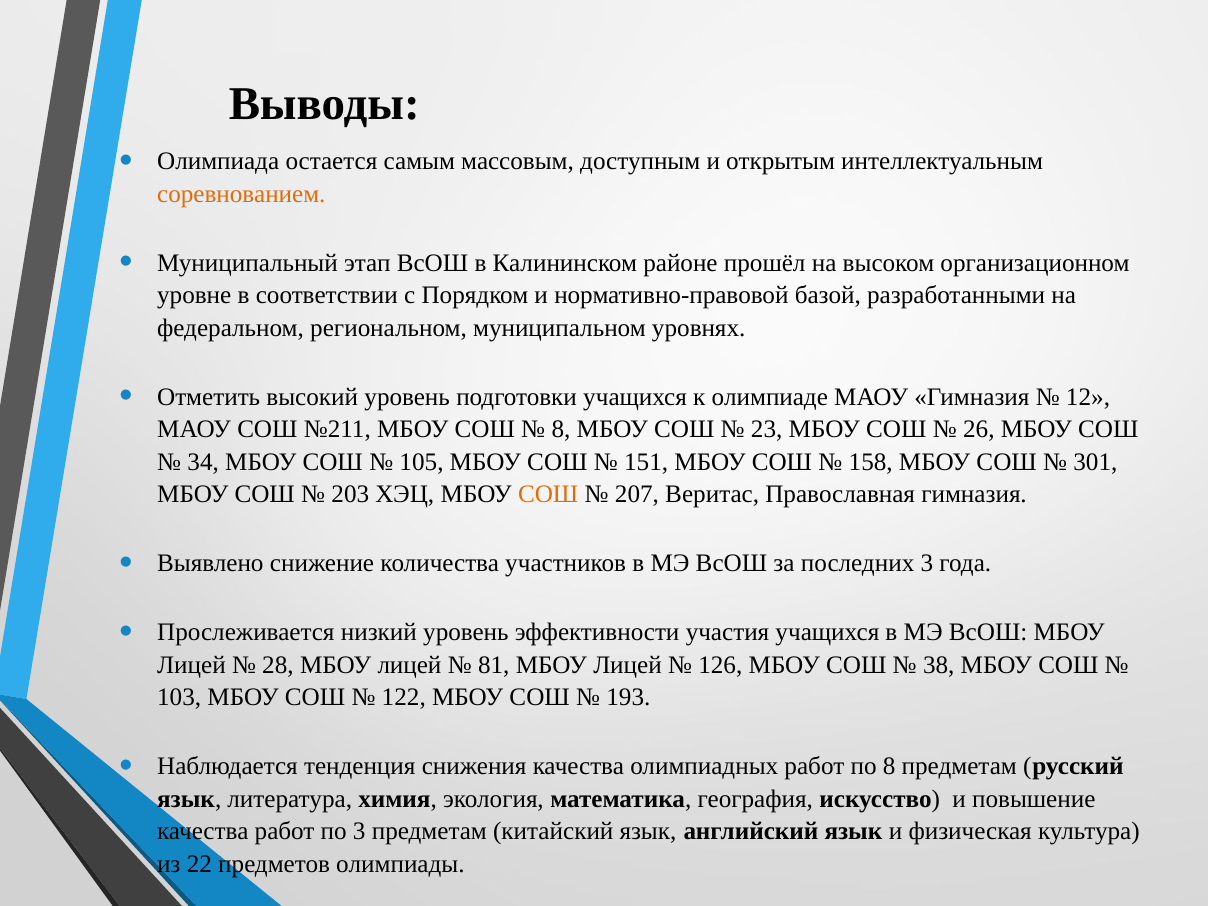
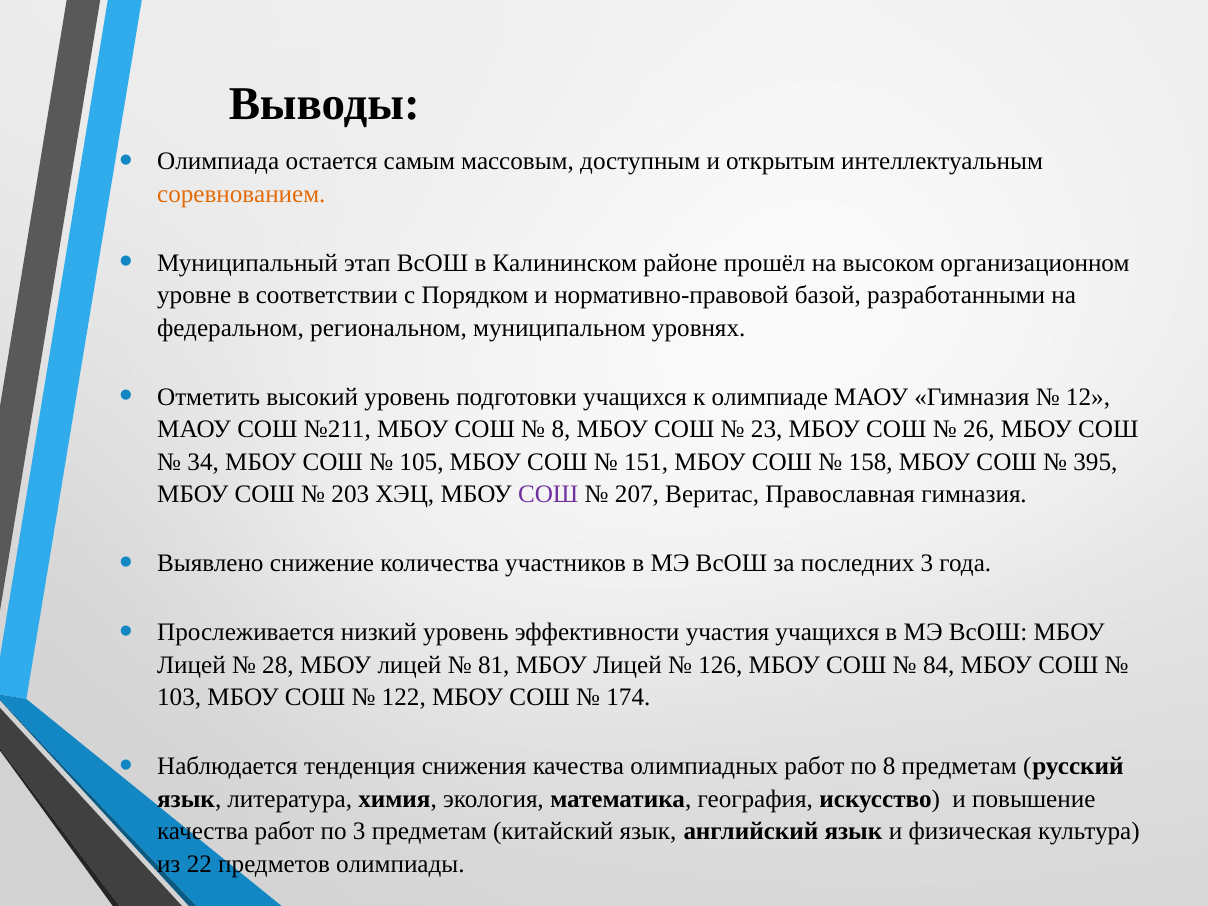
301: 301 -> 395
СОШ at (548, 495) colour: orange -> purple
38: 38 -> 84
193: 193 -> 174
